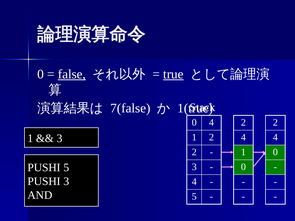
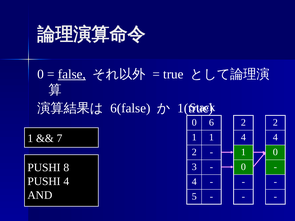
true underline: present -> none
7(false: 7(false -> 6(false
0 4: 4 -> 6
1 2: 2 -> 1
3 at (60, 138): 3 -> 7
PUSHI 5: 5 -> 8
PUSHI 3: 3 -> 4
